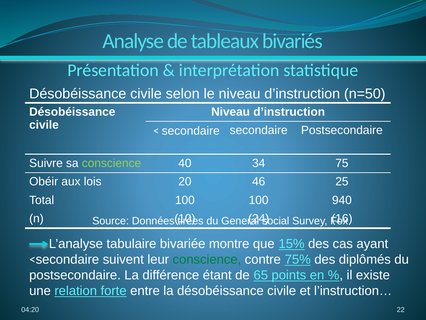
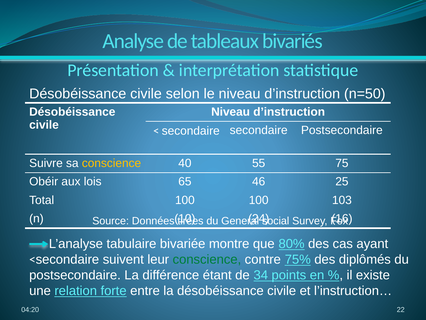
conscience at (111, 163) colour: light green -> yellow
34: 34 -> 55
20: 20 -> 65
940: 940 -> 103
15%: 15% -> 80%
65: 65 -> 34
